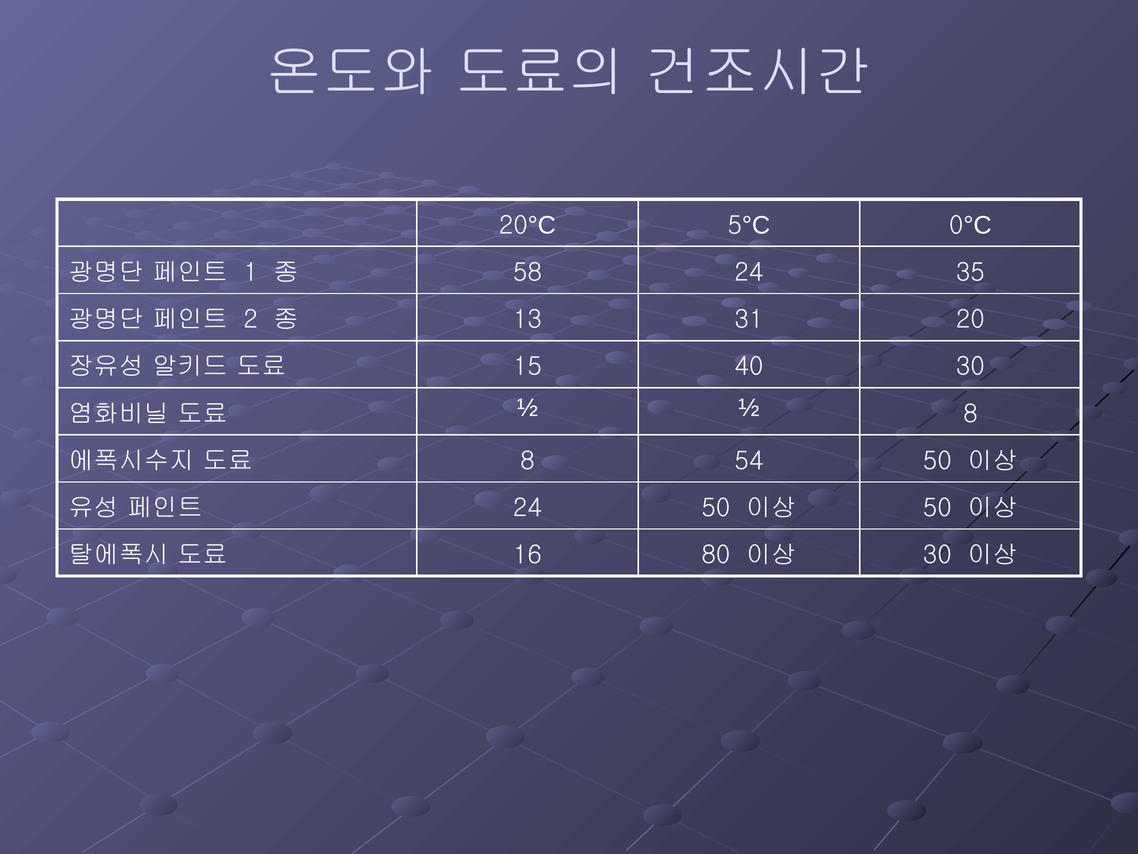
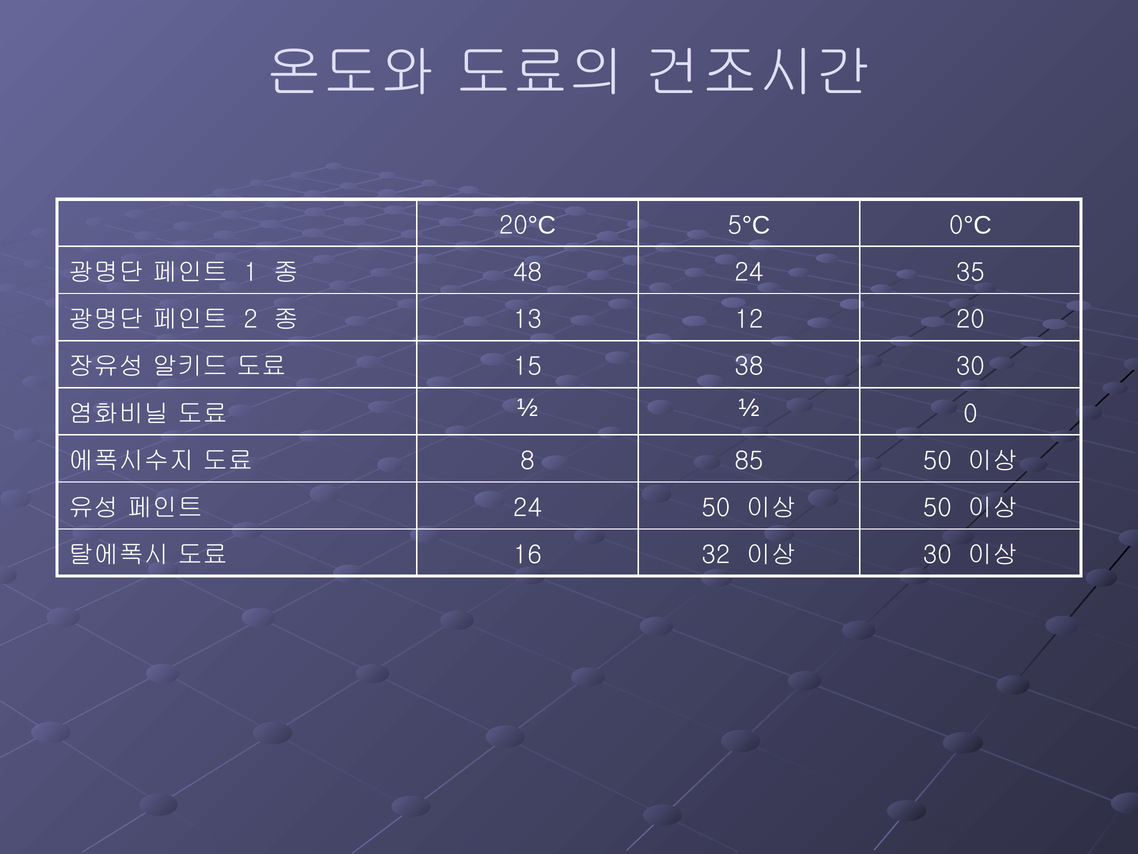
58: 58 -> 48
31: 31 -> 12
40: 40 -> 38
½ 8: 8 -> 0
54: 54 -> 85
80: 80 -> 32
